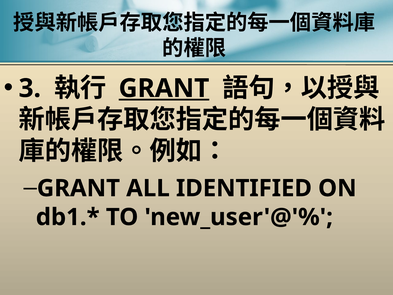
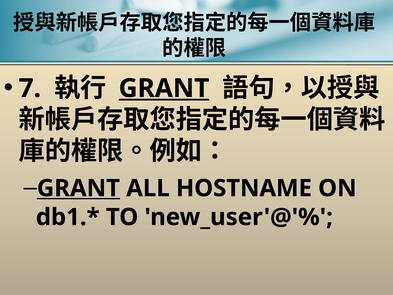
3: 3 -> 7
GRANT at (78, 188) underline: none -> present
IDENTIFIED: IDENTIFIED -> HOSTNAME
